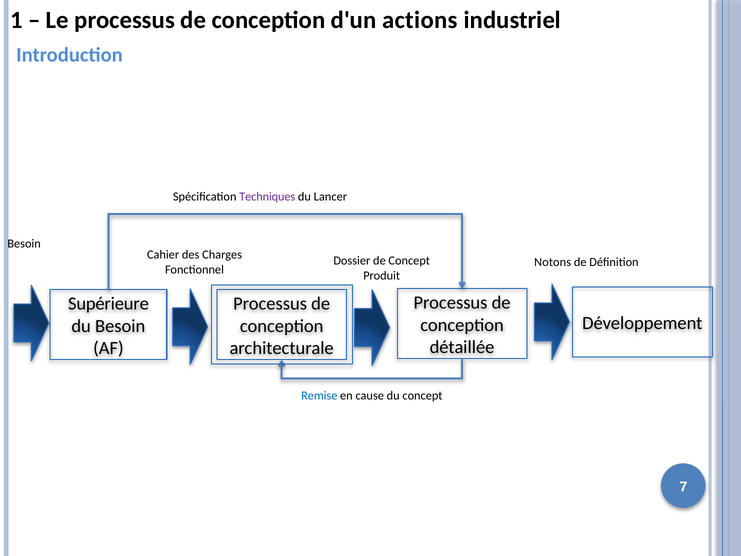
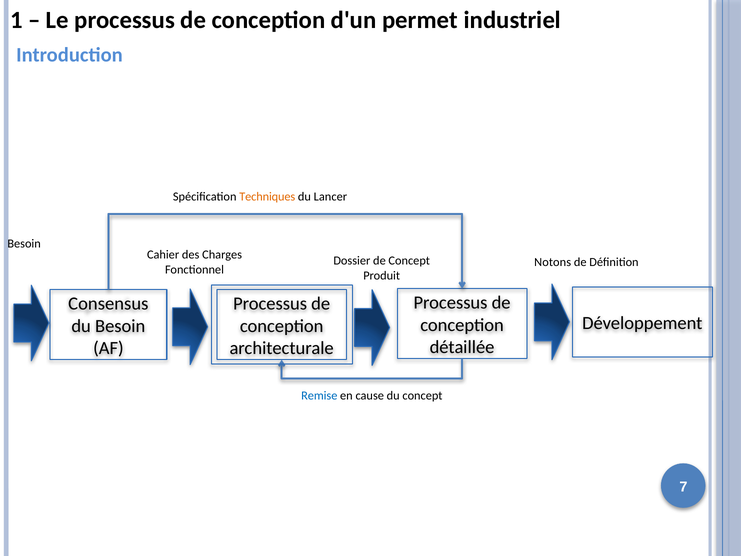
actions: actions -> permet
Techniques colour: purple -> orange
Supérieure: Supérieure -> Consensus
